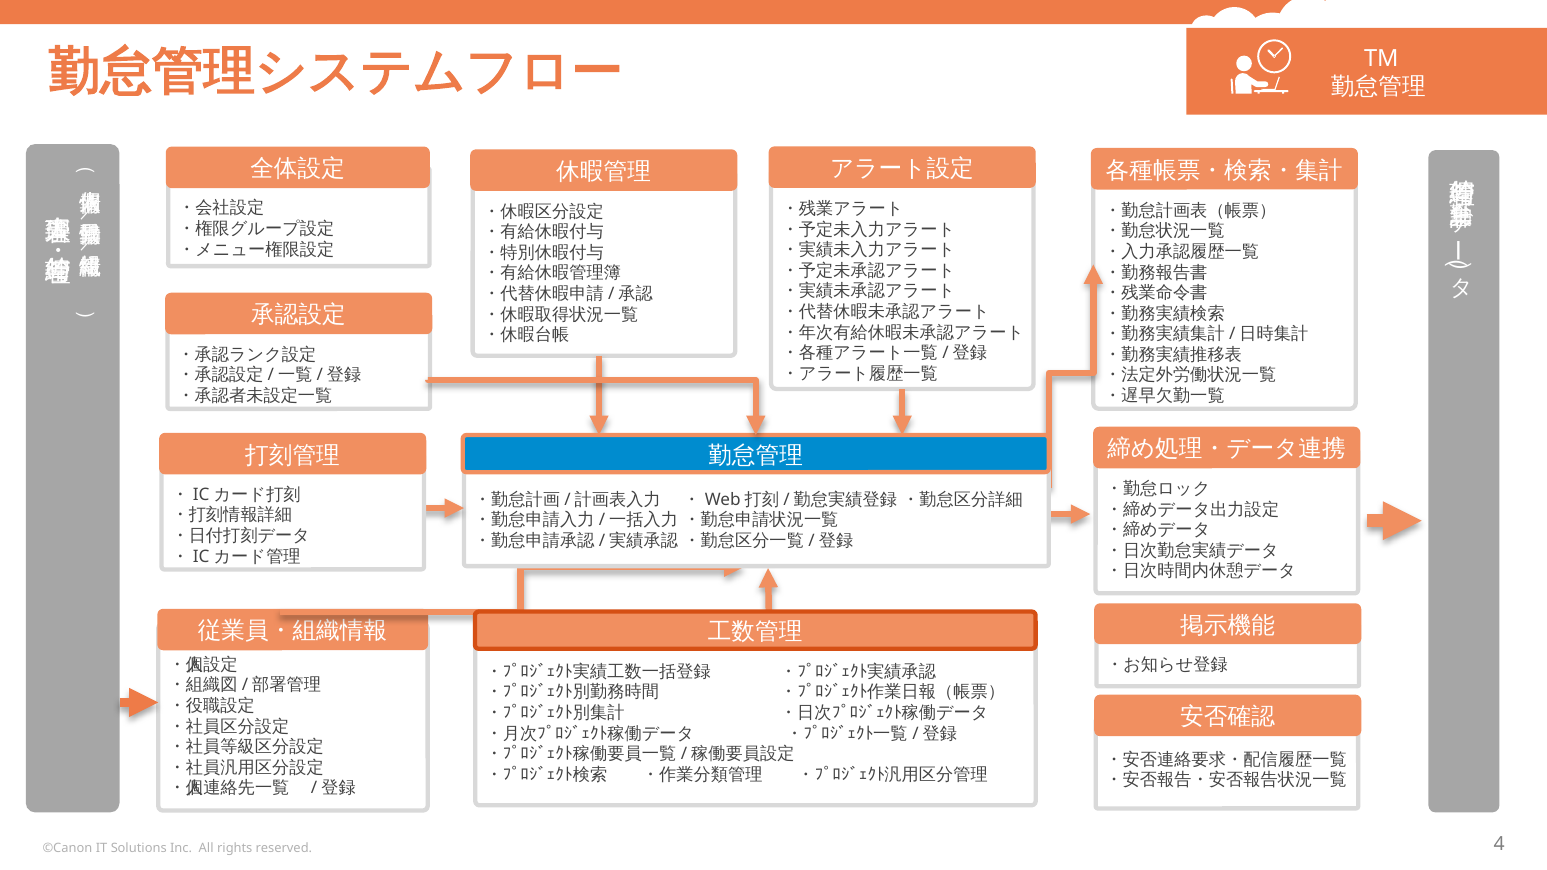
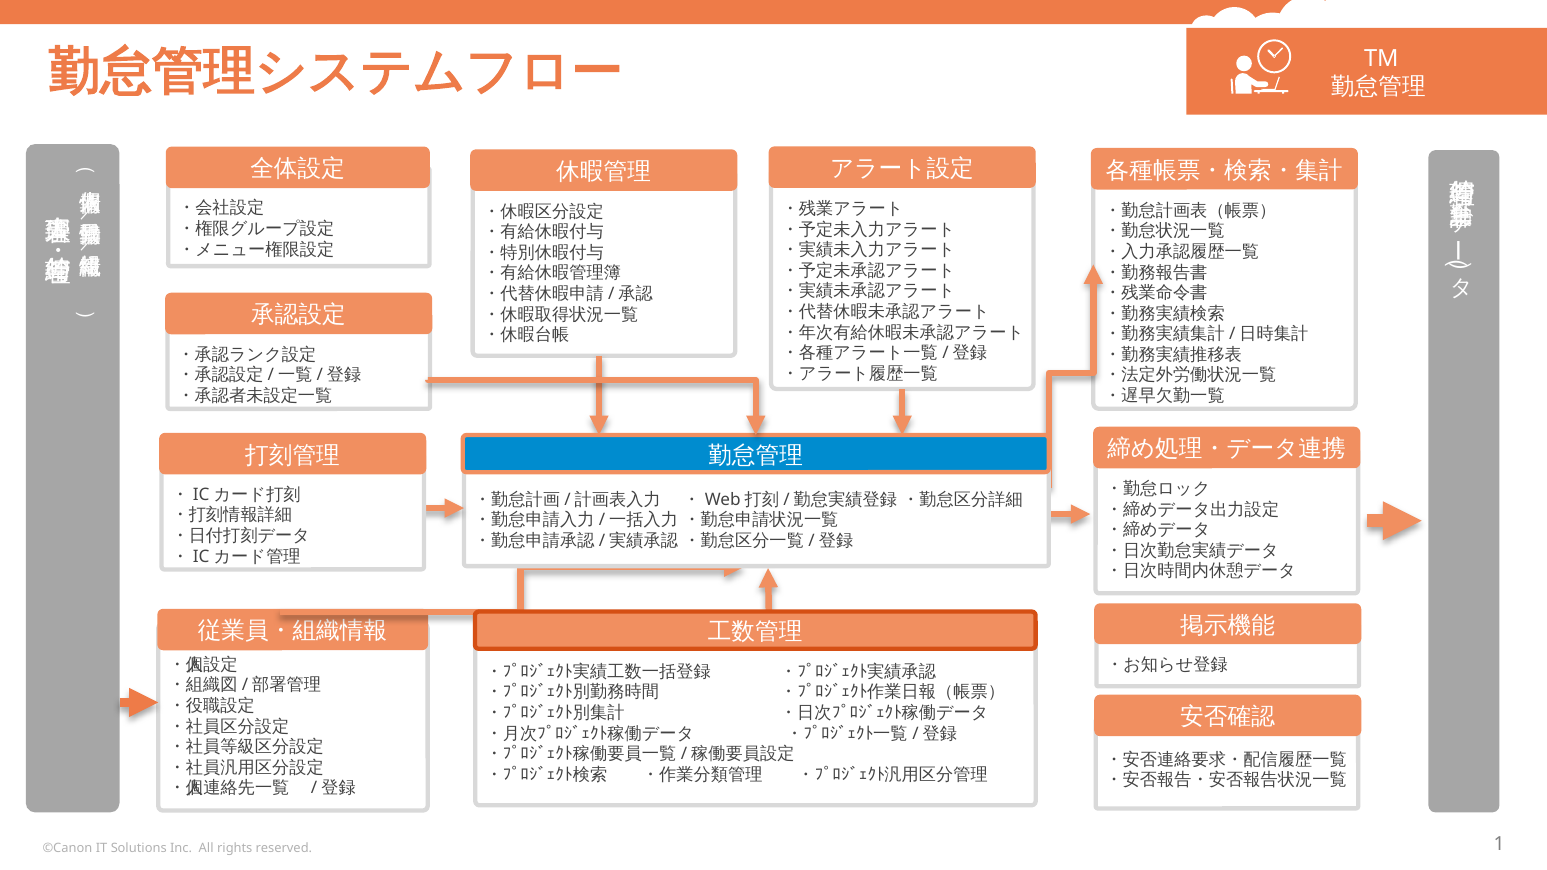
4: 4 -> 1
